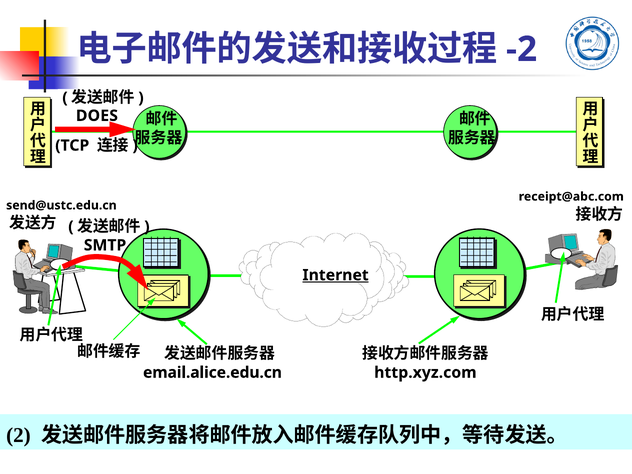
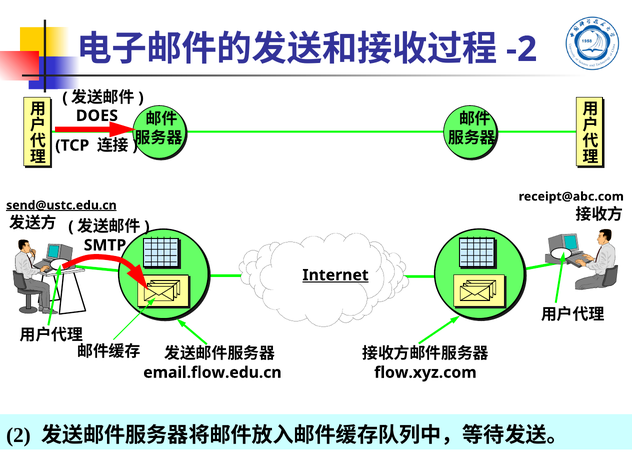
send@ustc.edu.cn underline: none -> present
email.alice.edu.cn: email.alice.edu.cn -> email.flow.edu.cn
http.xyz.com: http.xyz.com -> flow.xyz.com
